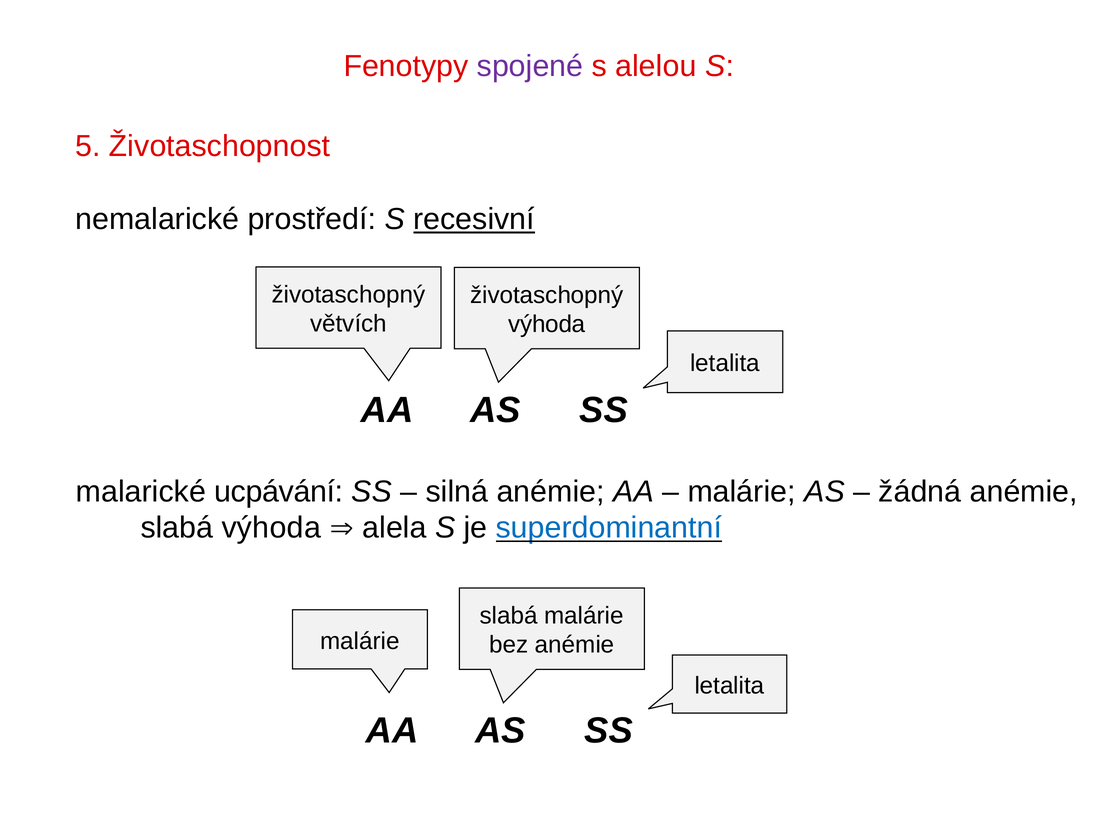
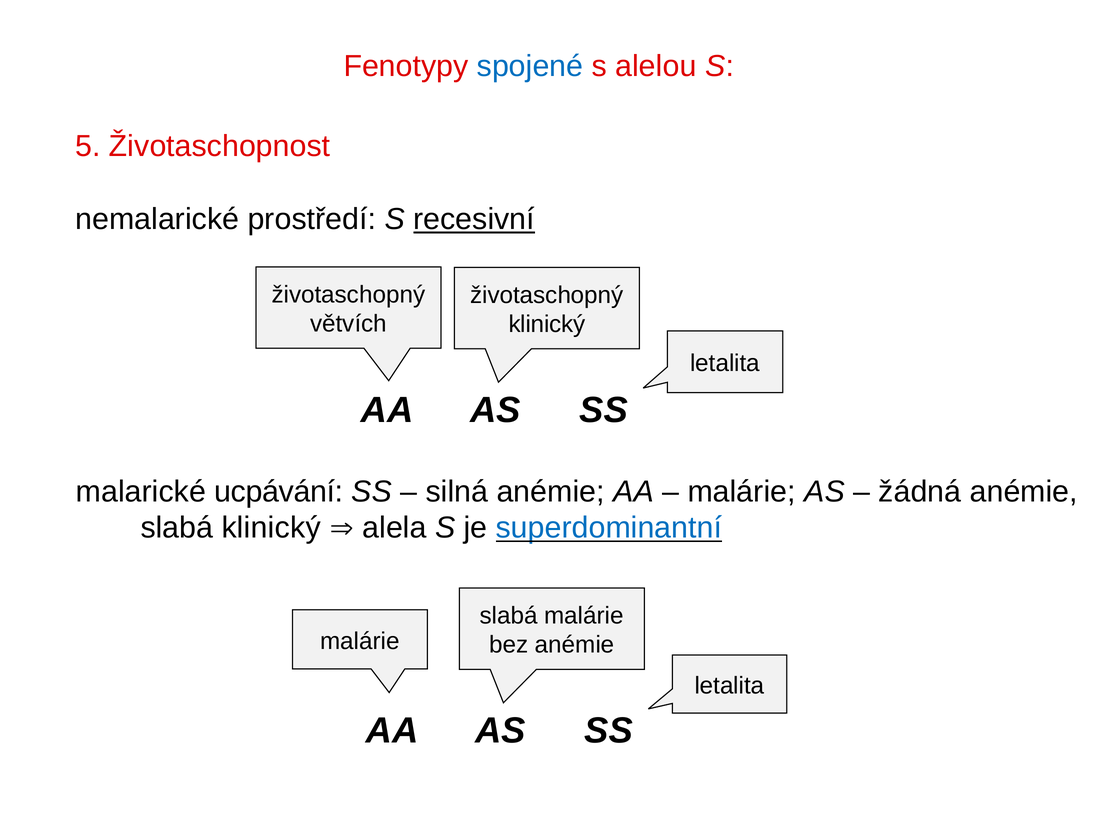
spojené colour: purple -> blue
výhoda at (547, 324): výhoda -> klinický
slabá výhoda: výhoda -> klinický
